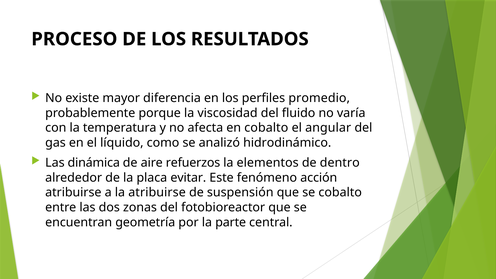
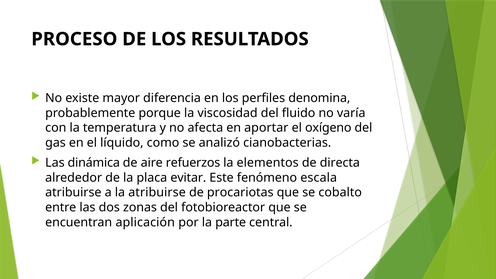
promedio: promedio -> denomina
en cobalto: cobalto -> aportar
angular: angular -> oxígeno
hidrodinámico: hidrodinámico -> cianobacterias
dentro: dentro -> directa
acción: acción -> escala
suspensión: suspensión -> procariotas
geometría: geometría -> aplicación
